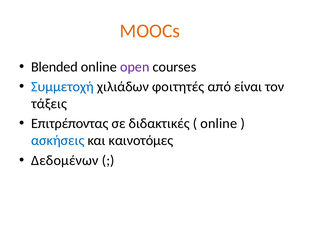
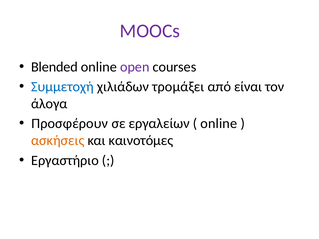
MOOCs colour: orange -> purple
φοιτητές: φοιτητές -> τρομάξει
τάξεις: τάξεις -> άλογα
Επιτρέποντας: Επιτρέποντας -> Προσφέρουν
διδακτικές: διδακτικές -> εργαλείων
ασκήσεις colour: blue -> orange
Δεδομένων: Δεδομένων -> Εργαστήριο
